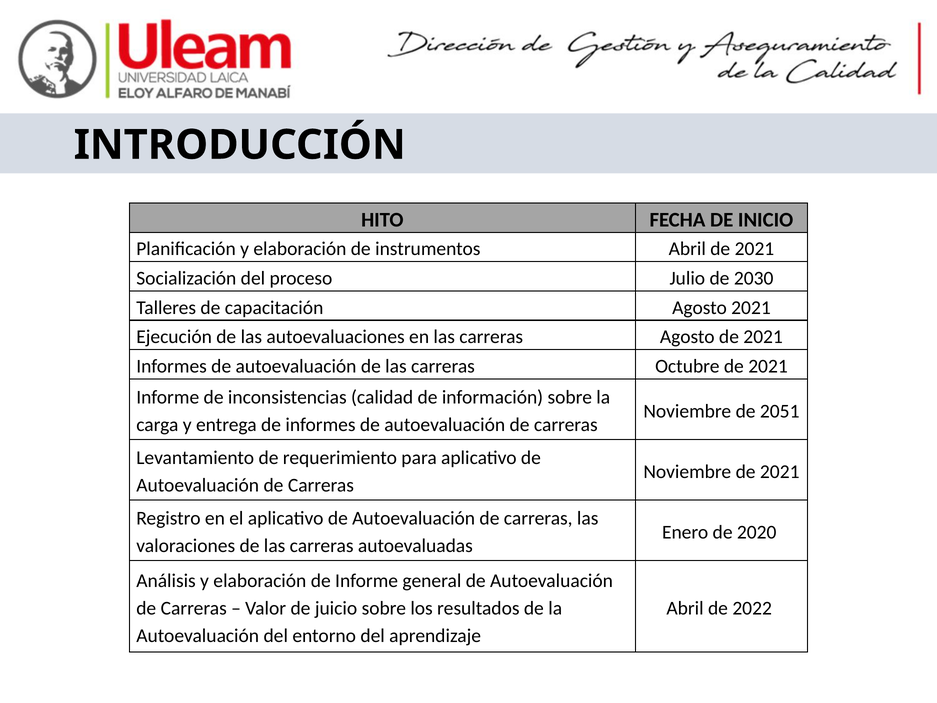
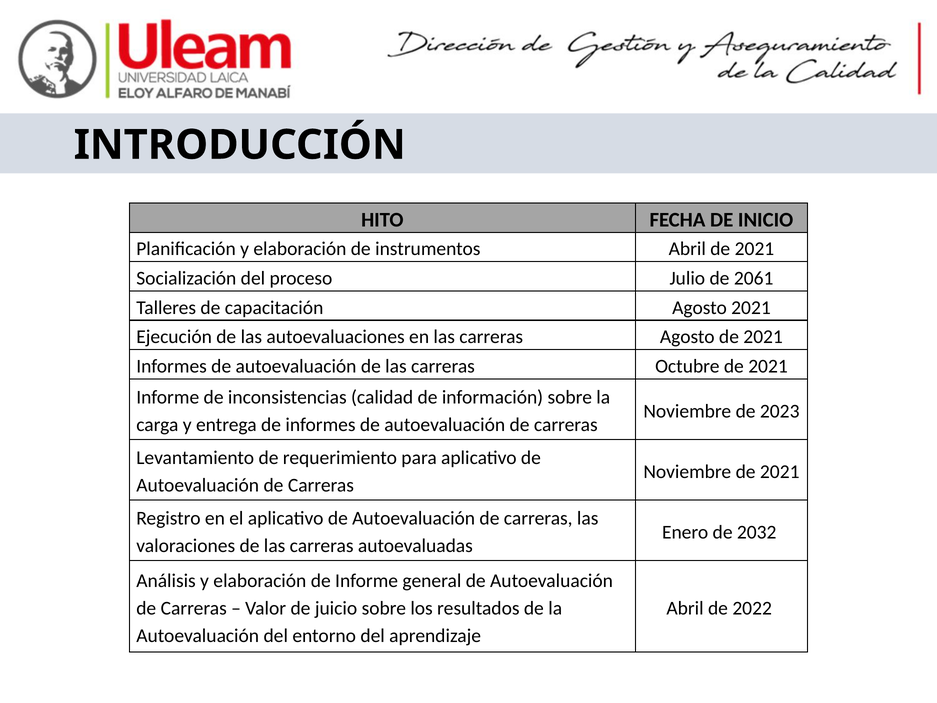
2030: 2030 -> 2061
2051: 2051 -> 2023
2020: 2020 -> 2032
